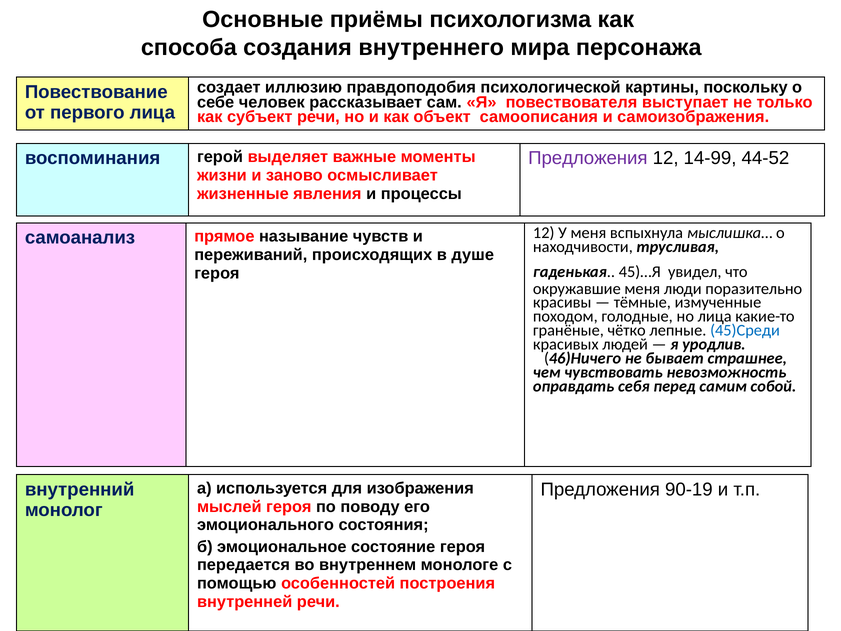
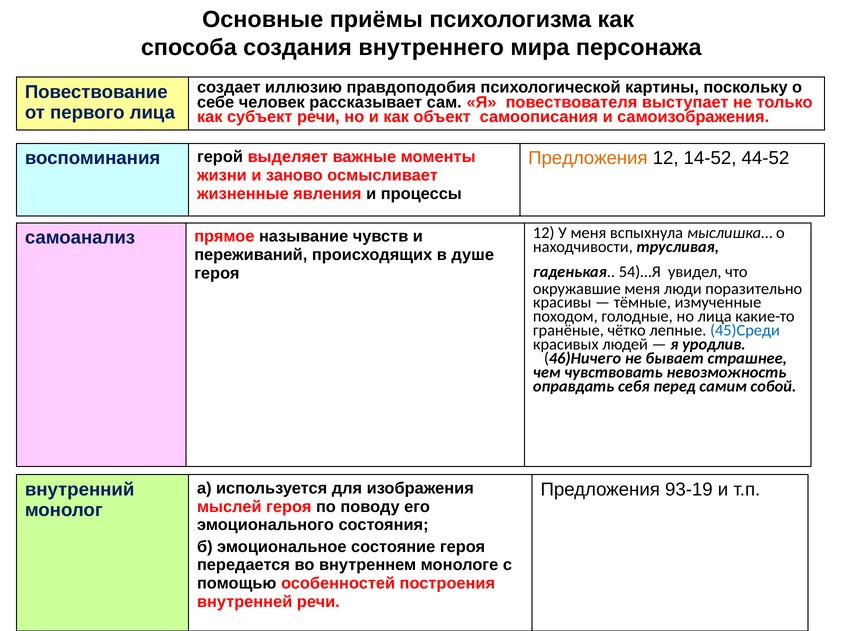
Предложения at (588, 158) colour: purple -> orange
14-99: 14-99 -> 14-52
45)…Я: 45)…Я -> 54)…Я
90-19: 90-19 -> 93-19
